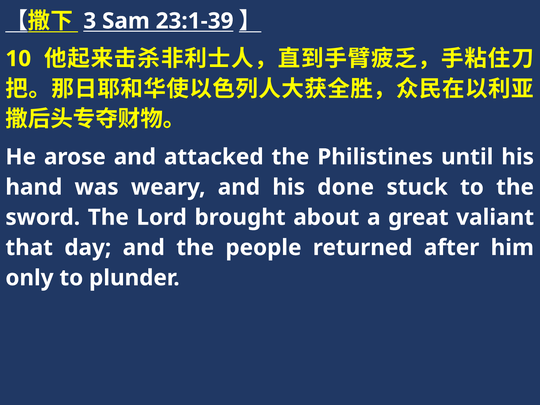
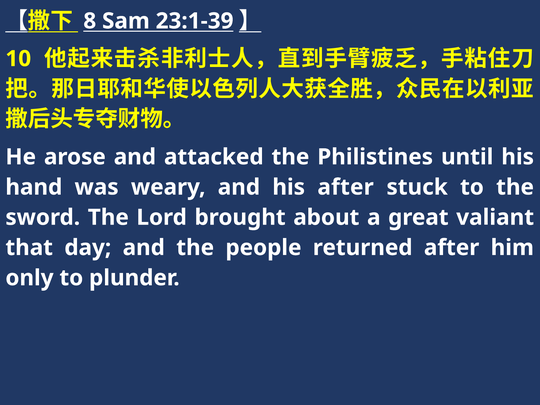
3: 3 -> 8
his done: done -> after
